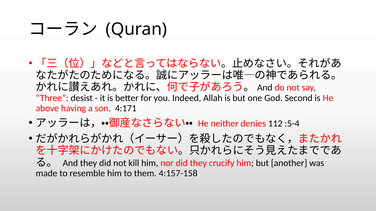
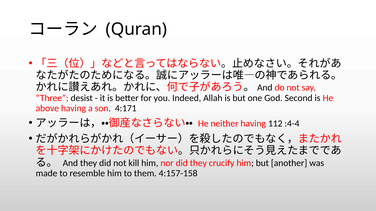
neither denies: denies -> having
:5-4: :5-4 -> :4-4
